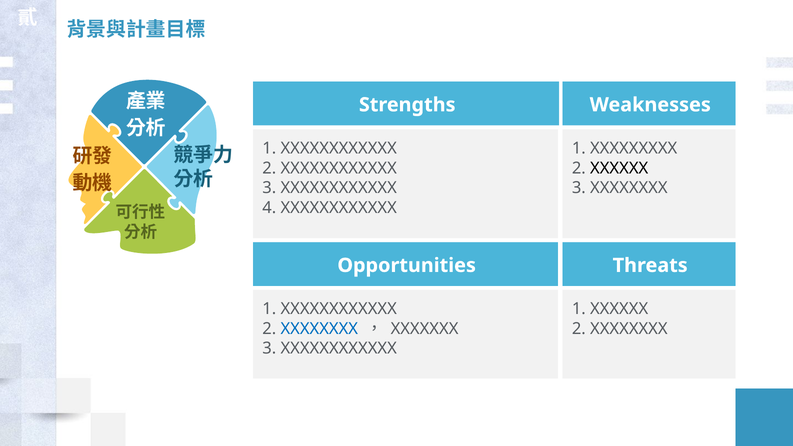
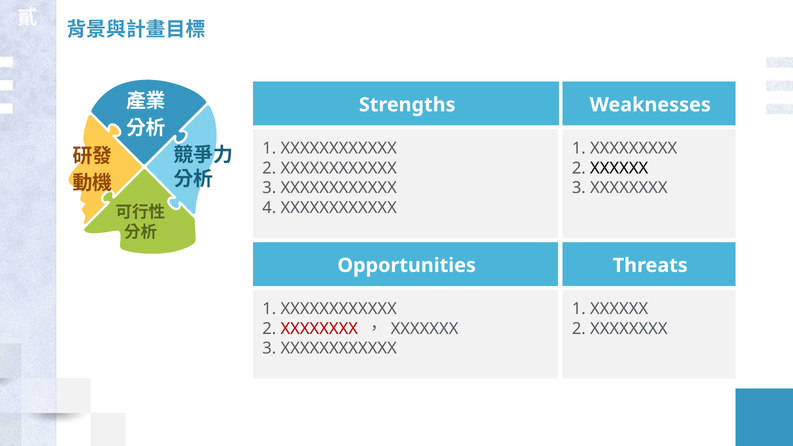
XXXXXXXX at (319, 329) colour: blue -> red
